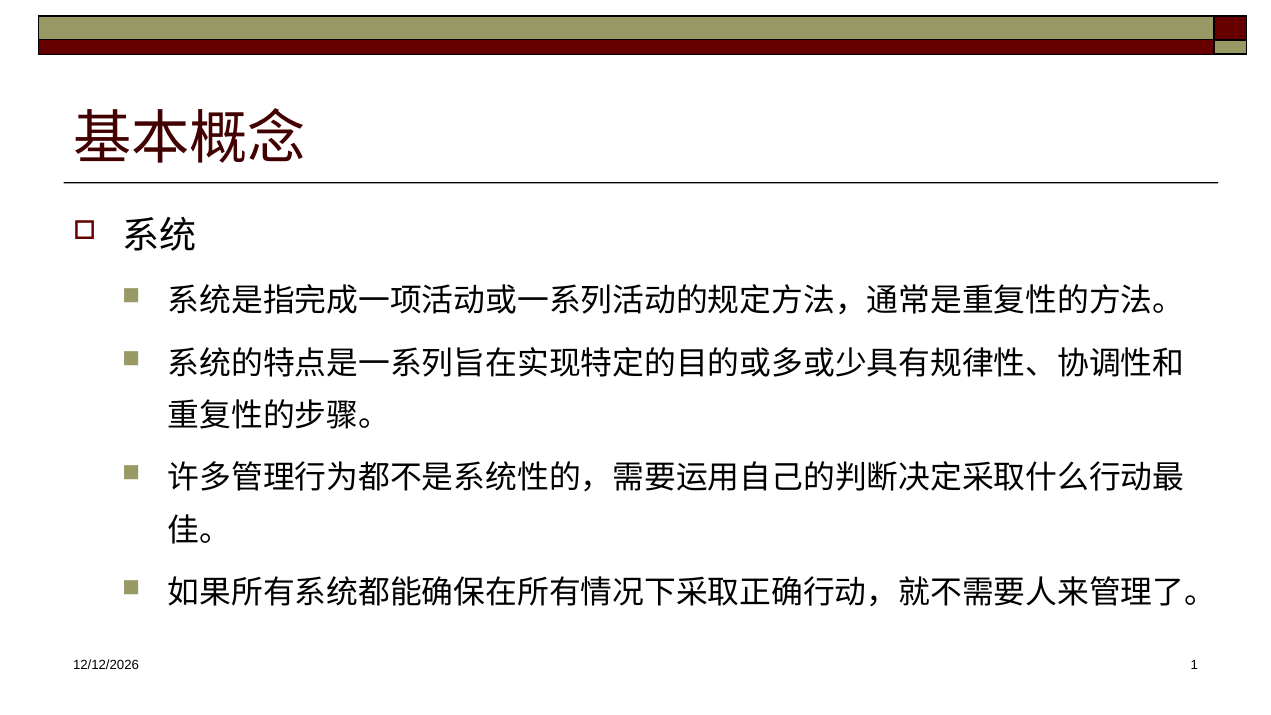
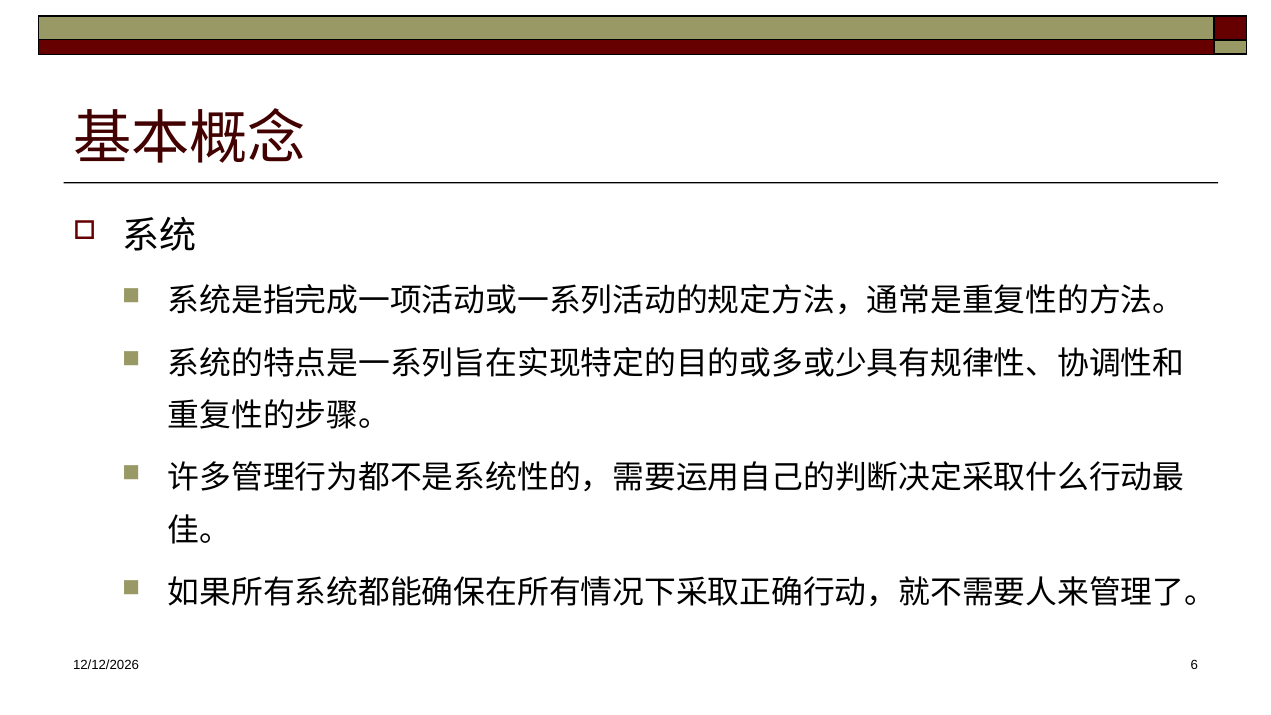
1: 1 -> 6
